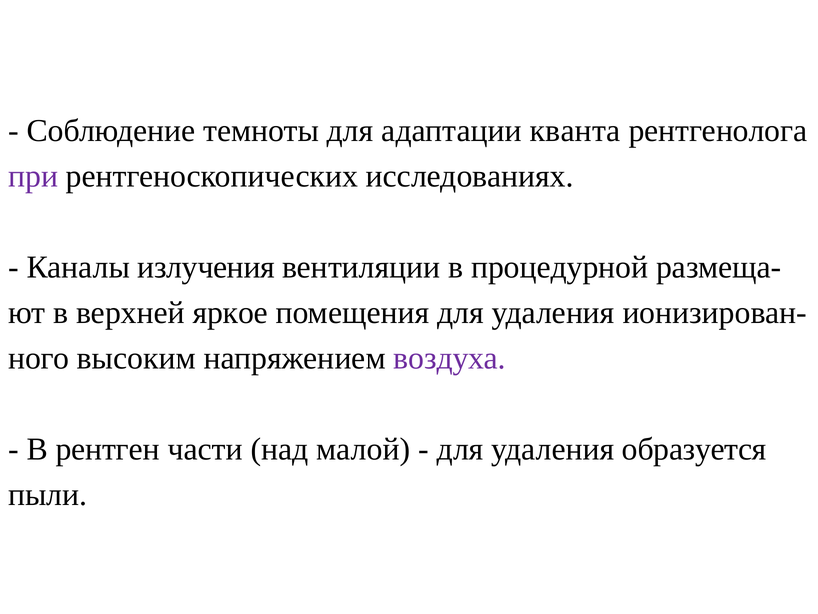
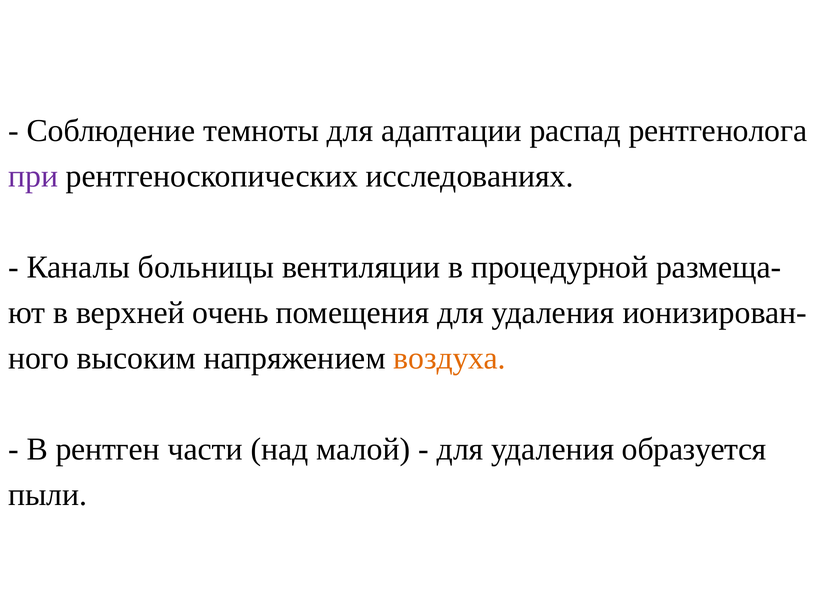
кванта: кванта -> распад
излучения: излучения -> больницы
яркое: яркое -> очень
воздуха colour: purple -> orange
